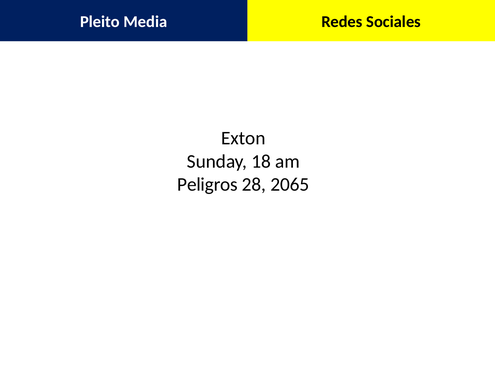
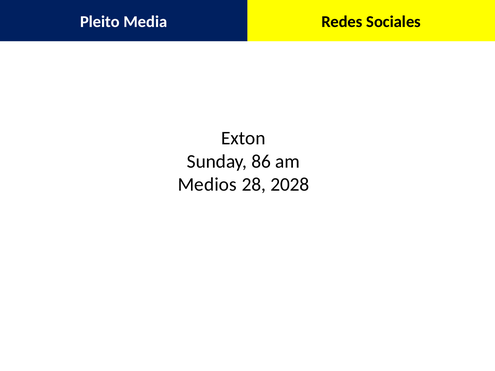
18: 18 -> 86
Peligros: Peligros -> Medios
2065: 2065 -> 2028
